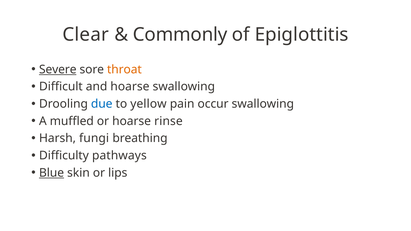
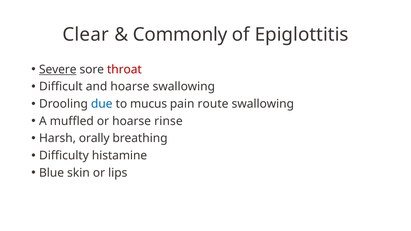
throat colour: orange -> red
yellow: yellow -> mucus
occur: occur -> route
fungi: fungi -> orally
pathways: pathways -> histamine
Blue underline: present -> none
